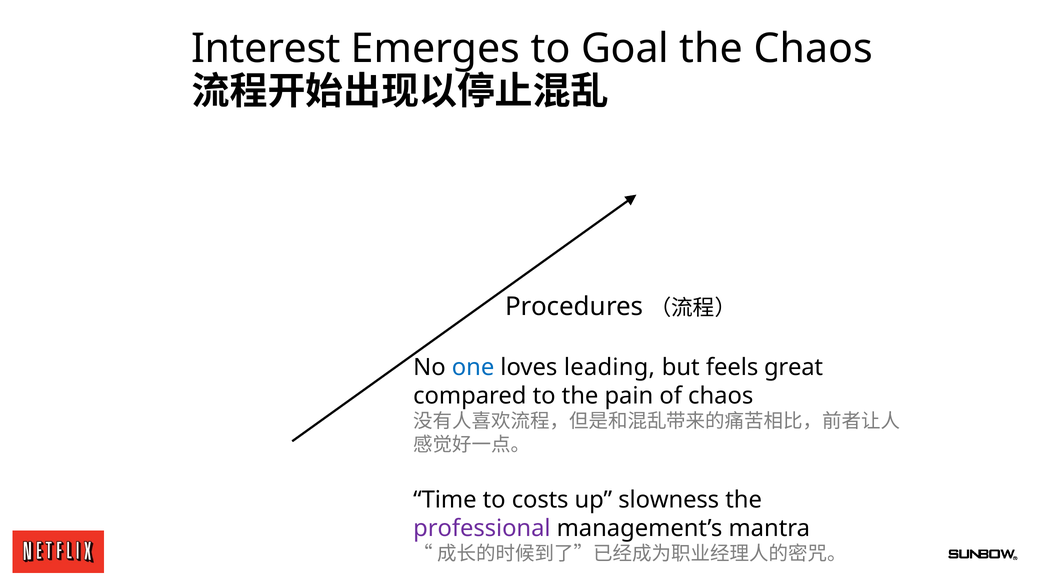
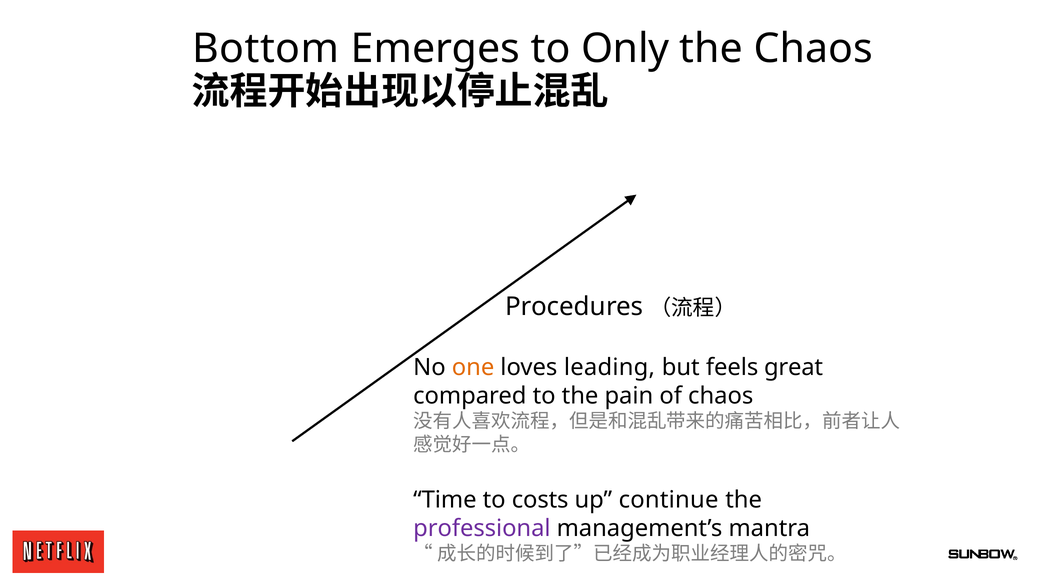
Interest: Interest -> Bottom
Goal: Goal -> Only
one colour: blue -> orange
slowness: slowness -> continue
